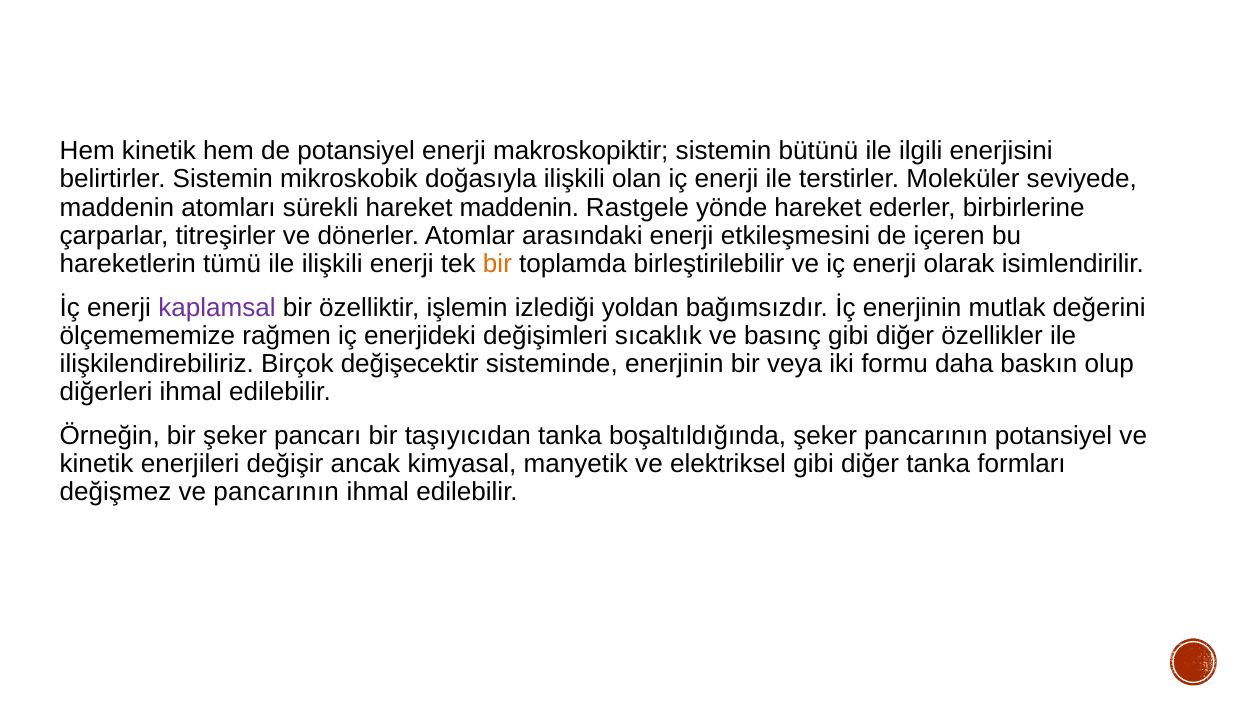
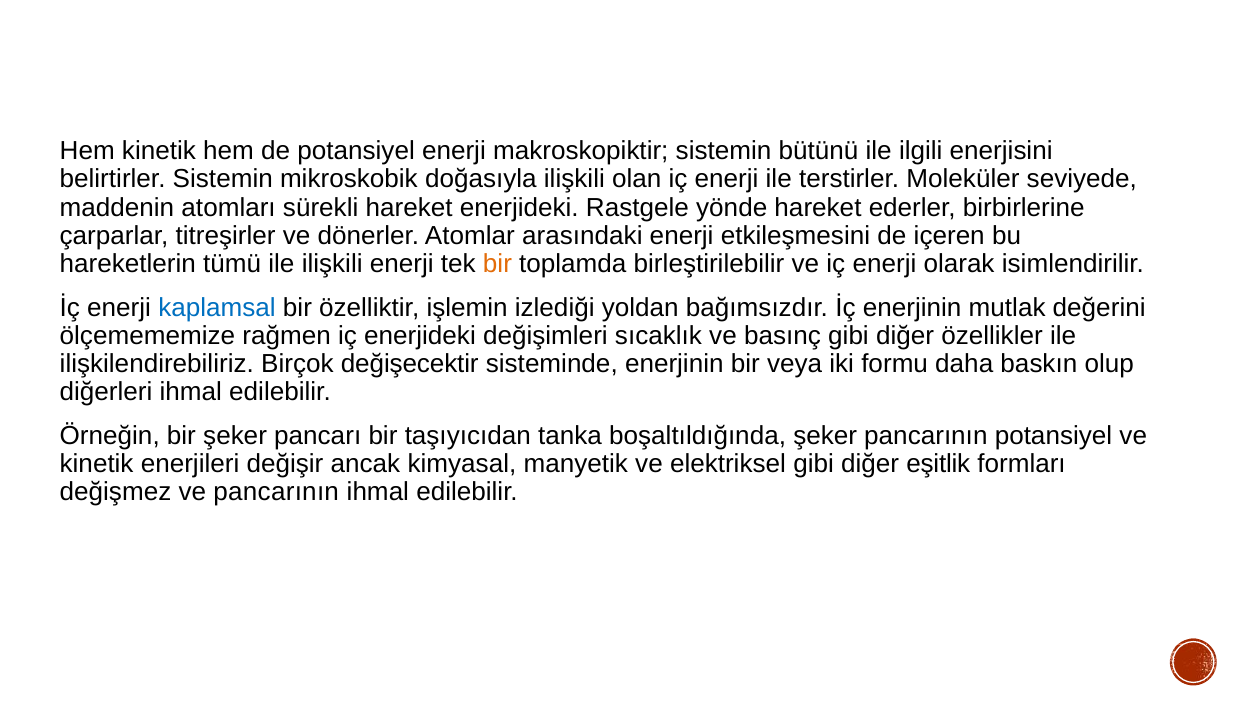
hareket maddenin: maddenin -> enerjideki
kaplamsal colour: purple -> blue
diğer tanka: tanka -> eşitlik
